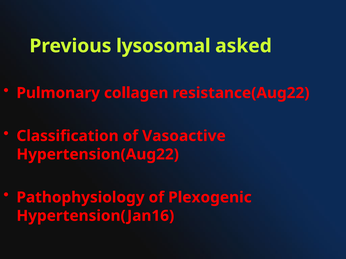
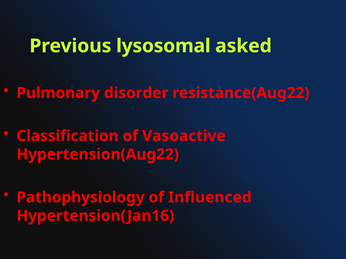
collagen: collagen -> disorder
Plexogenic: Plexogenic -> Influenced
